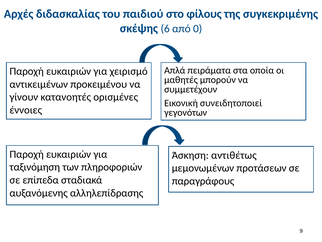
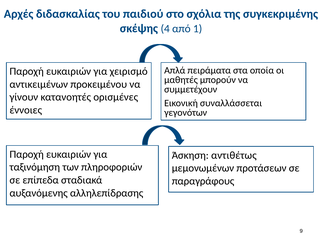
φίλους: φίλους -> σχόλια
6: 6 -> 4
0: 0 -> 1
συνειδητοποιεί: συνειδητοποιεί -> συναλλάσσεται
